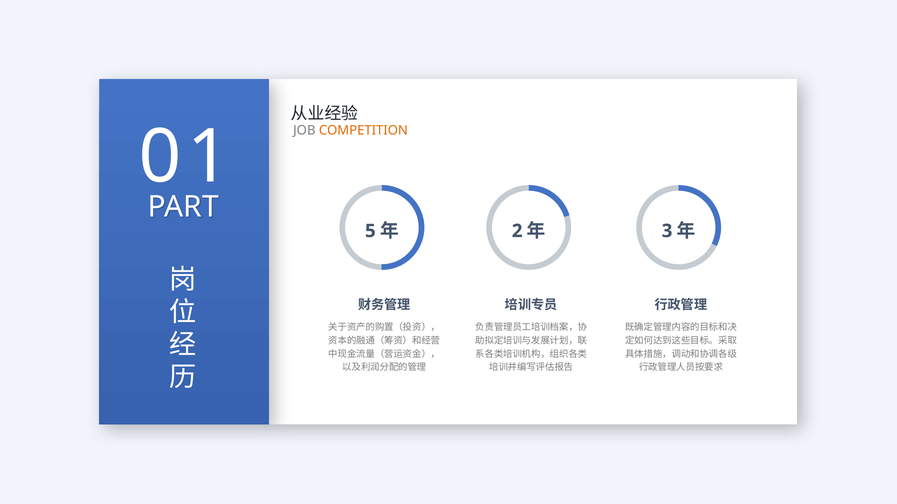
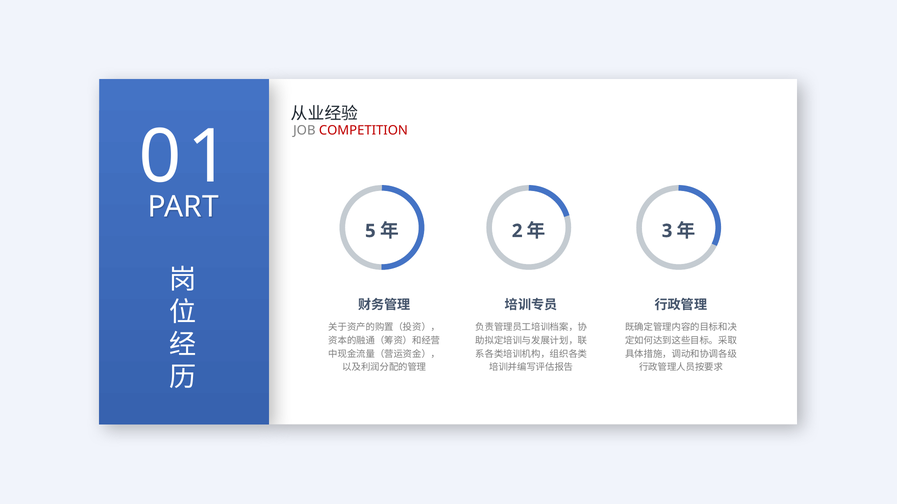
COMPETITION colour: orange -> red
